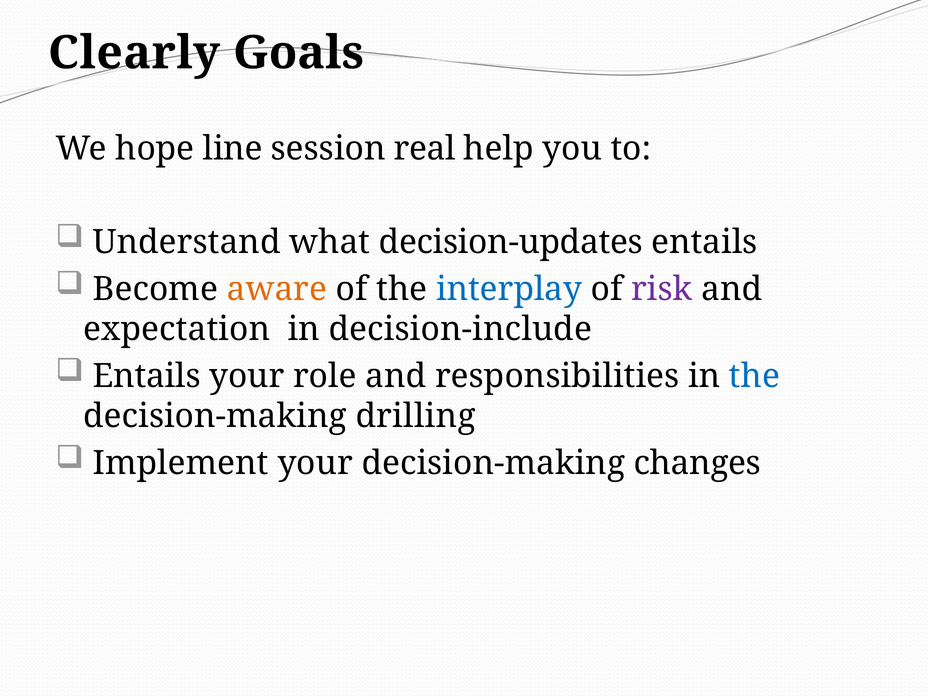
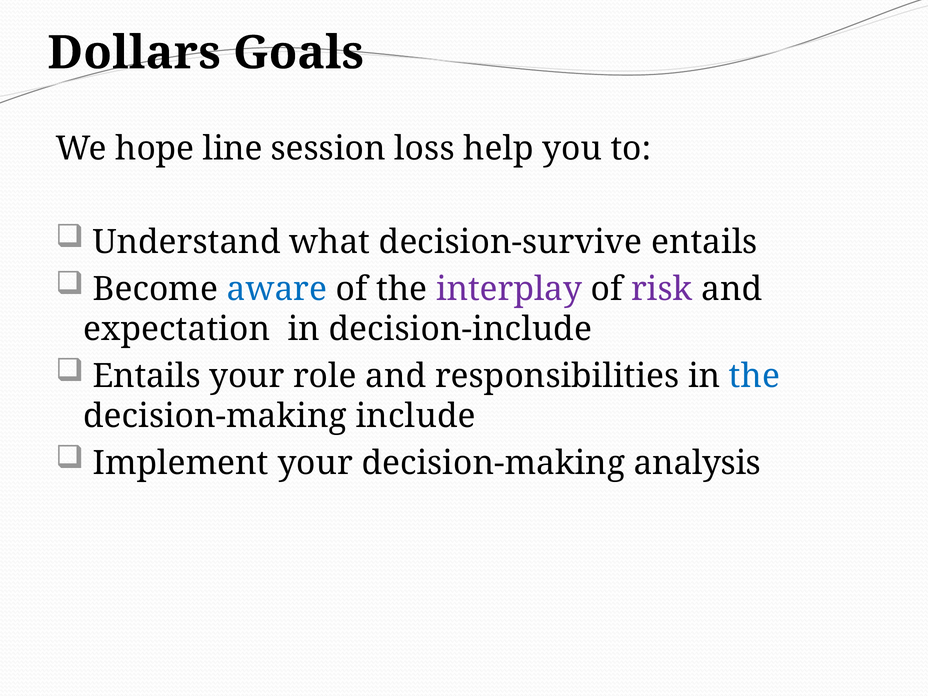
Clearly: Clearly -> Dollars
real: real -> loss
decision-updates: decision-updates -> decision-survive
aware colour: orange -> blue
interplay colour: blue -> purple
drilling: drilling -> include
changes: changes -> analysis
